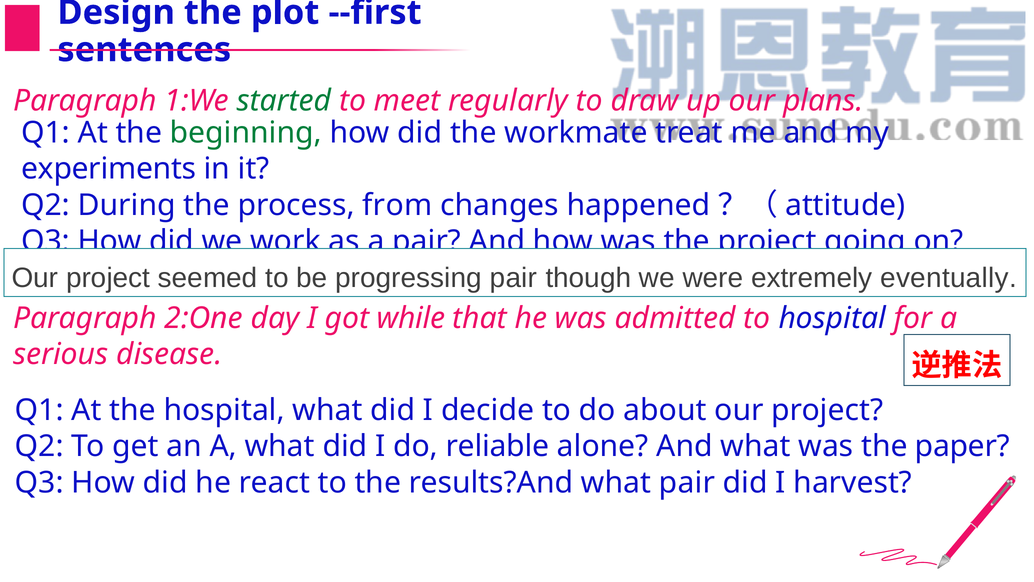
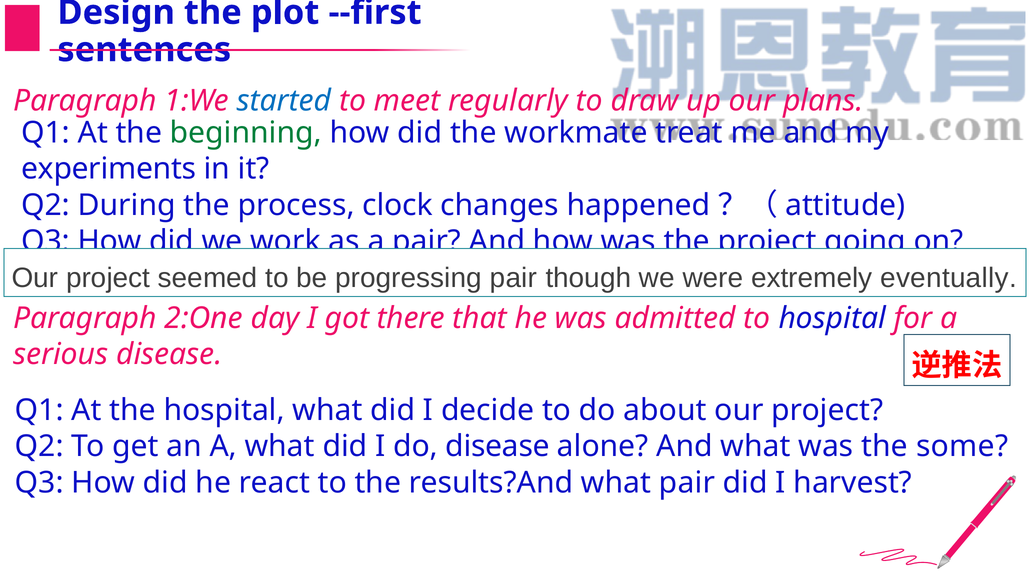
started colour: green -> blue
from: from -> clock
while: while -> there
do reliable: reliable -> disease
paper: paper -> some
